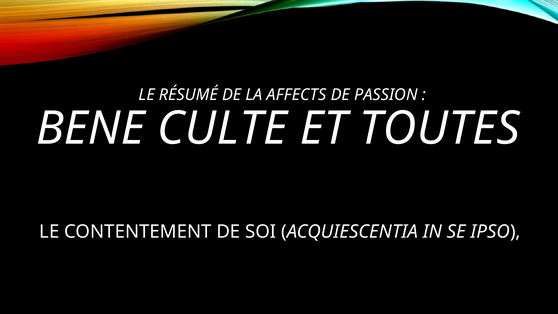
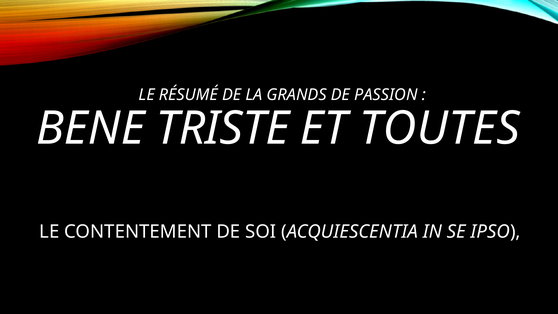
AFFECTS: AFFECTS -> GRANDS
CULTE: CULTE -> TRISTE
